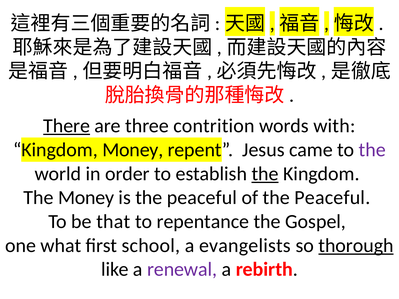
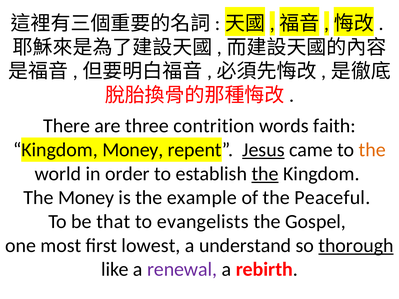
There underline: present -> none
with: with -> faith
Jesus underline: none -> present
the at (372, 150) colour: purple -> orange
is the peaceful: peaceful -> example
repentance: repentance -> evangelists
what: what -> most
school: school -> lowest
evangelists: evangelists -> understand
